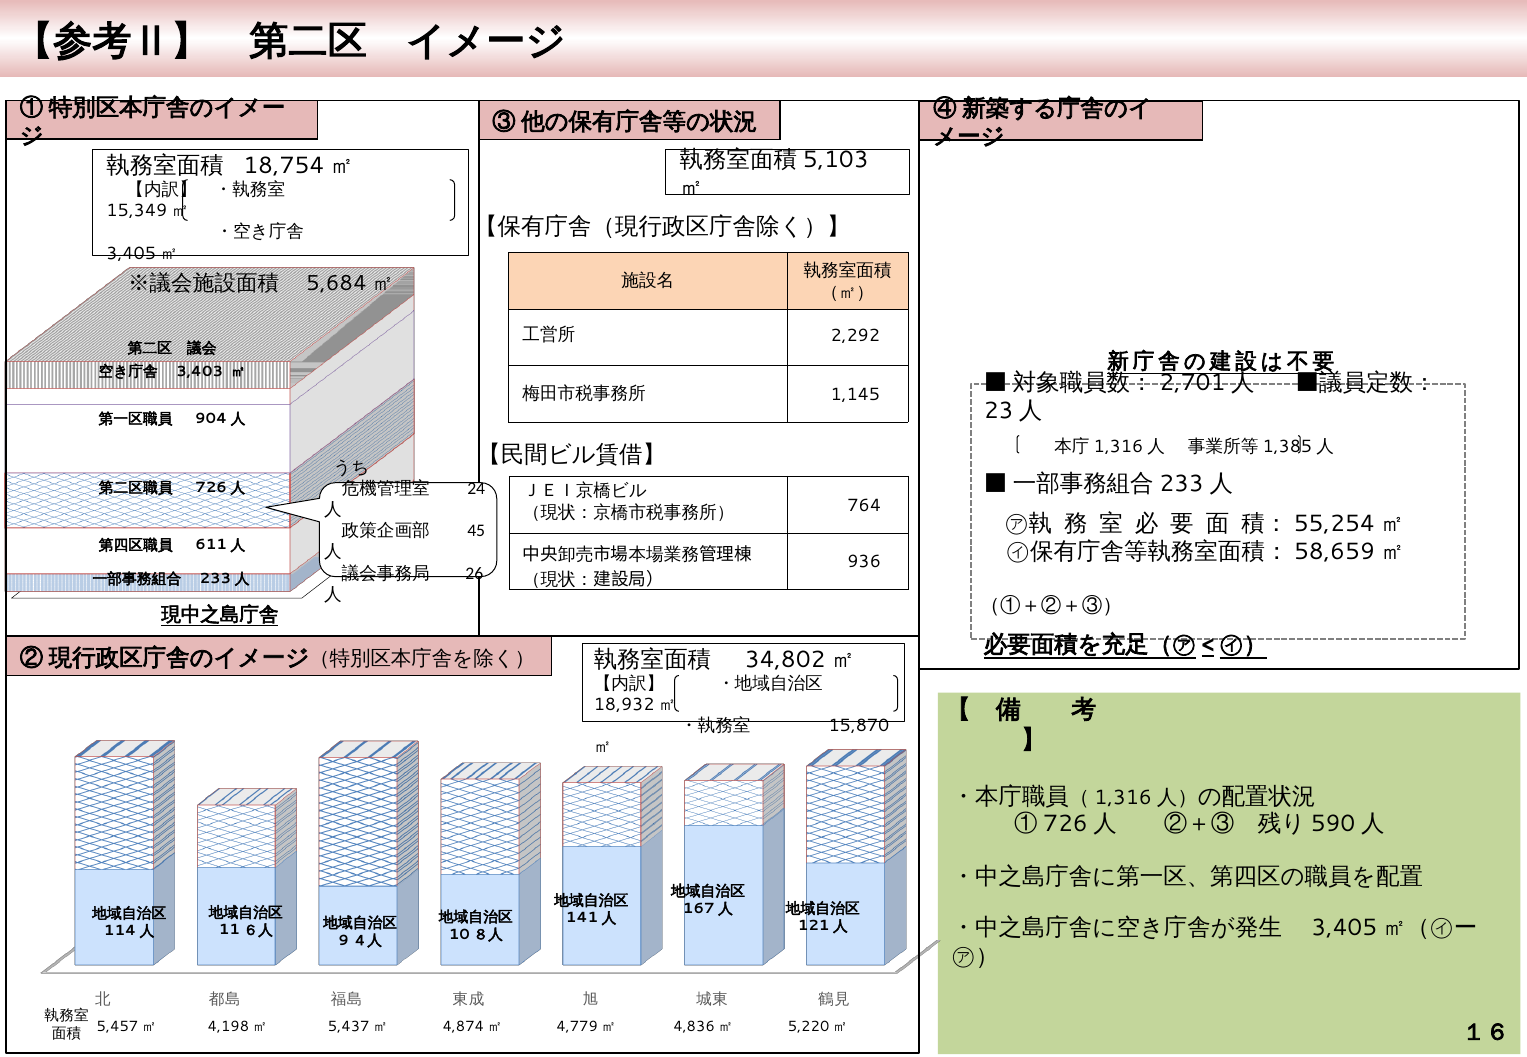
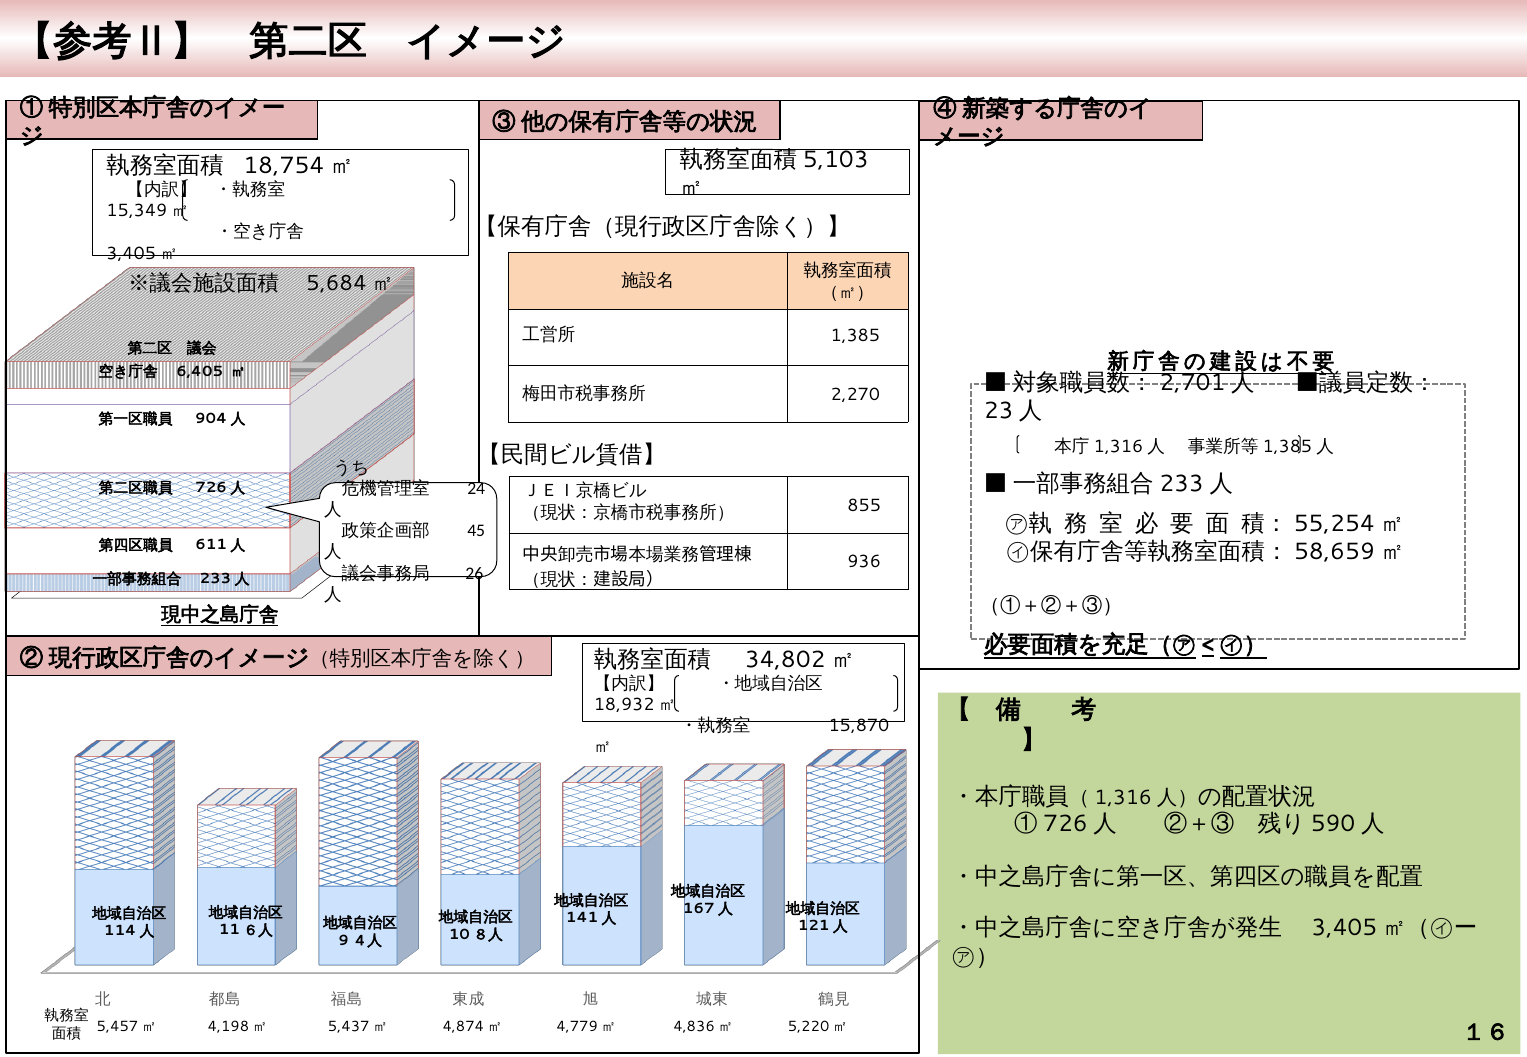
2,292: 2,292 -> 1,385
3,403: 3,403 -> 6,405
1,145: 1,145 -> 2,270
764: 764 -> 855
